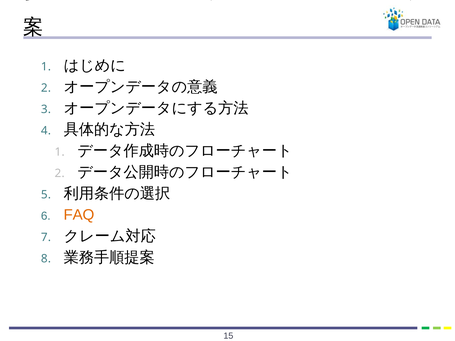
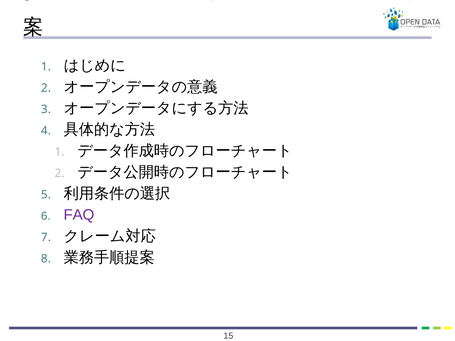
FAQ colour: orange -> purple
